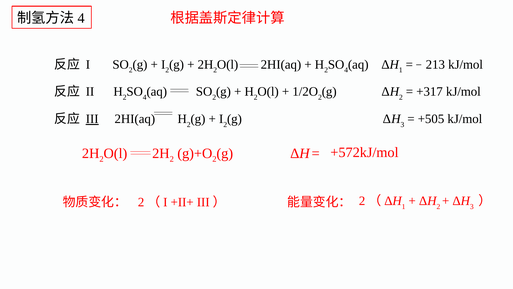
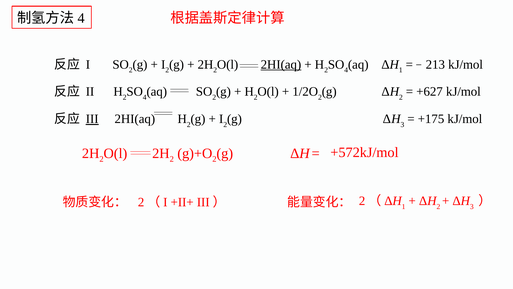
2HI(aq at (281, 64) underline: none -> present
+317: +317 -> +627
+505: +505 -> +175
